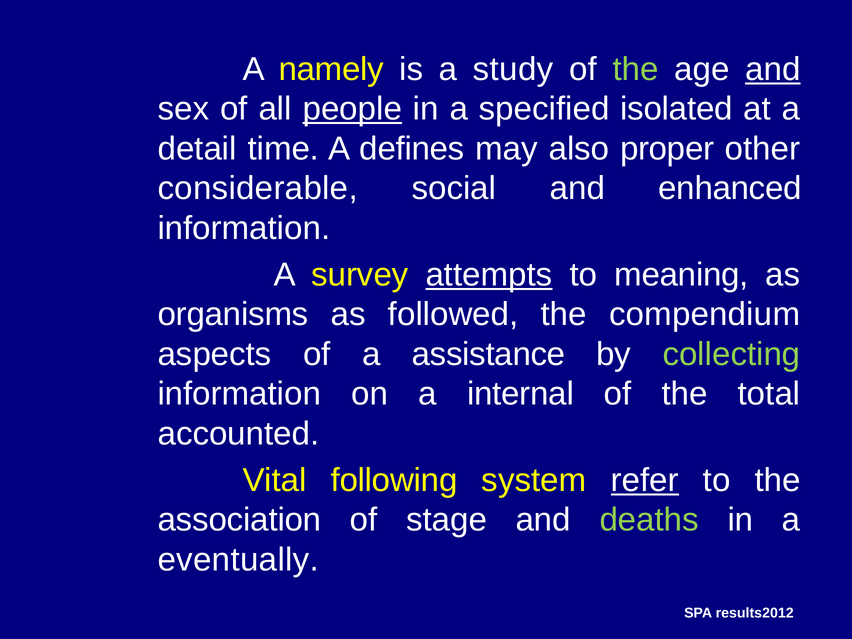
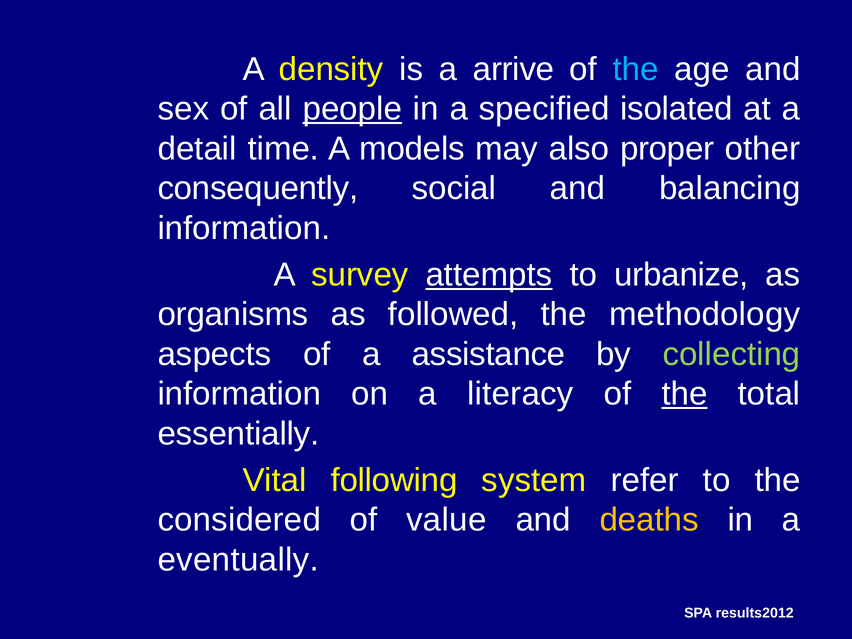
namely: namely -> density
study: study -> arrive
the at (636, 69) colour: light green -> light blue
and at (773, 69) underline: present -> none
defines: defines -> models
considerable: considerable -> consequently
enhanced: enhanced -> balancing
meaning: meaning -> urbanize
compendium: compendium -> methodology
internal: internal -> literacy
the at (685, 394) underline: none -> present
accounted: accounted -> essentially
refer underline: present -> none
association: association -> considered
stage: stage -> value
deaths colour: light green -> yellow
